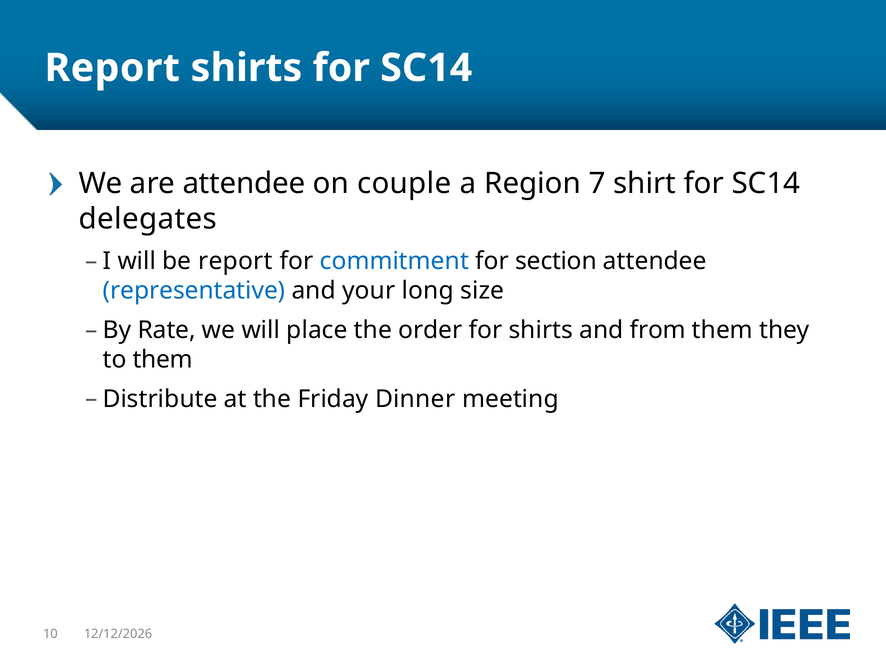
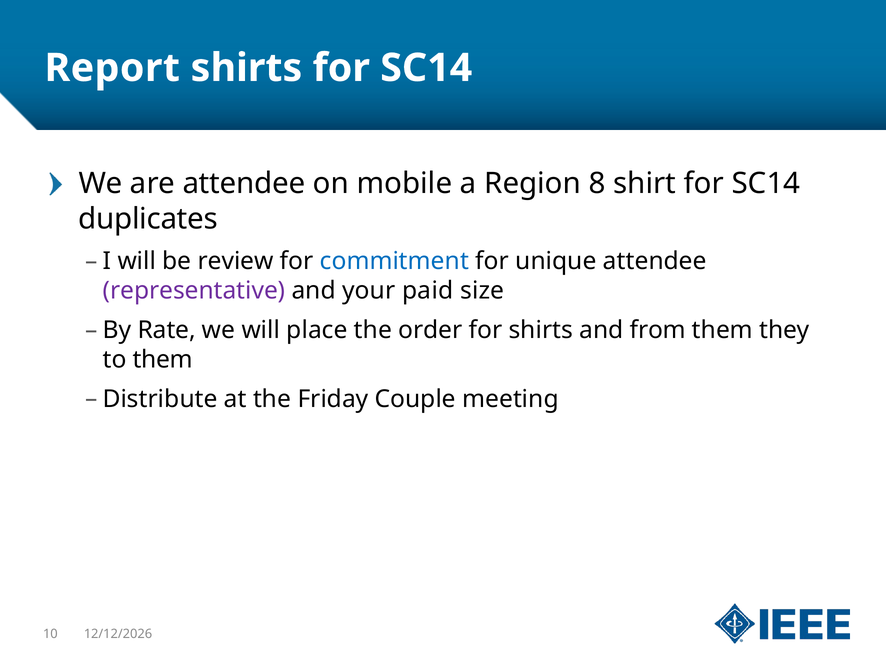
couple: couple -> mobile
7: 7 -> 8
delegates: delegates -> duplicates
be report: report -> review
section: section -> unique
representative colour: blue -> purple
long: long -> paid
Dinner: Dinner -> Couple
